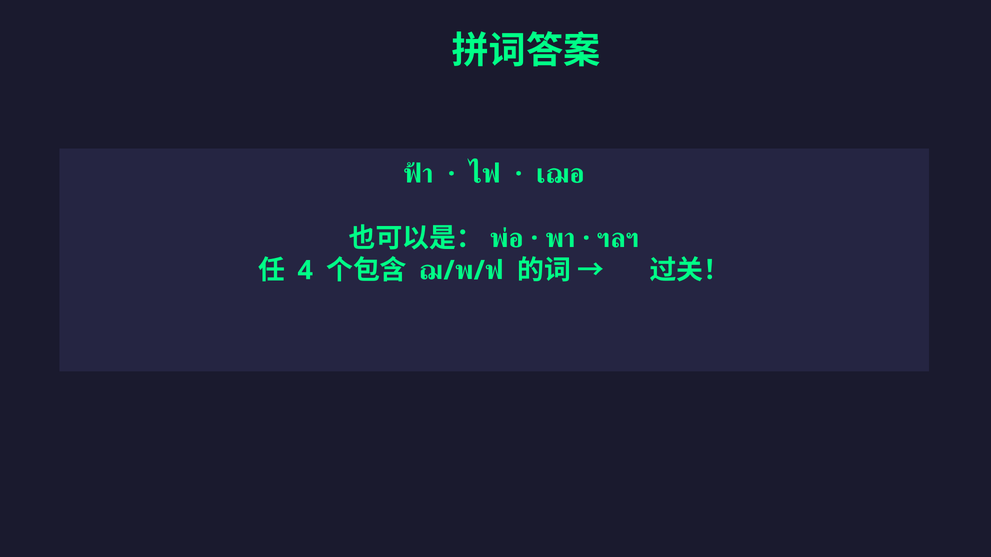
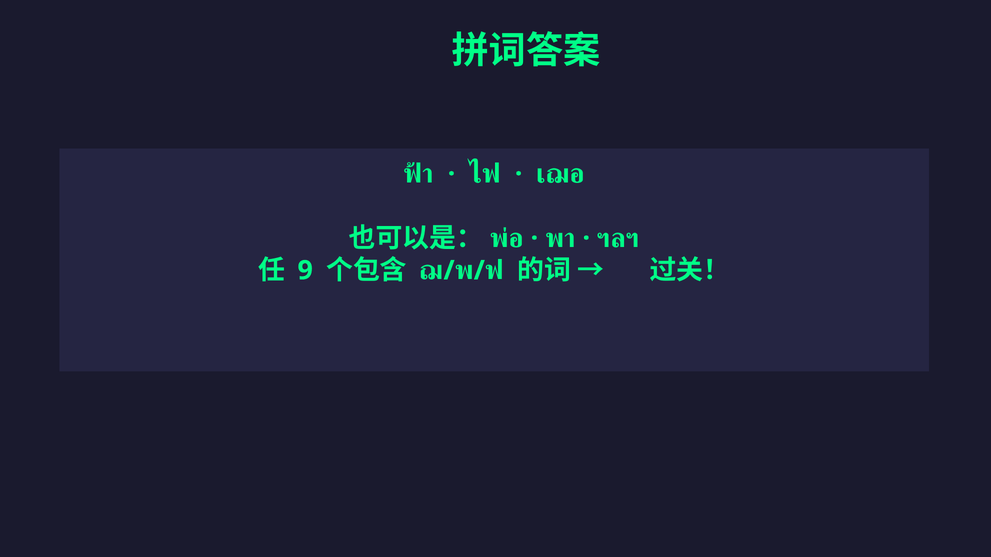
4: 4 -> 9
